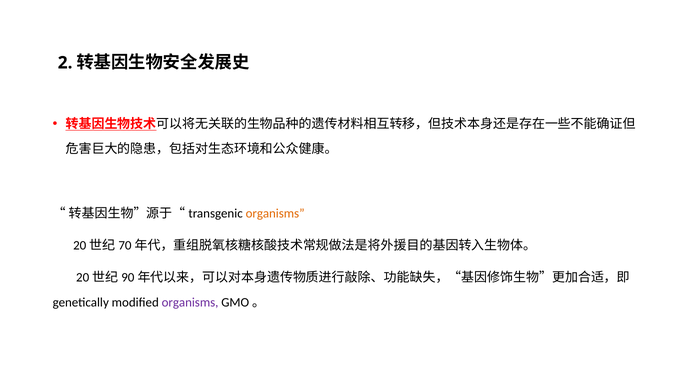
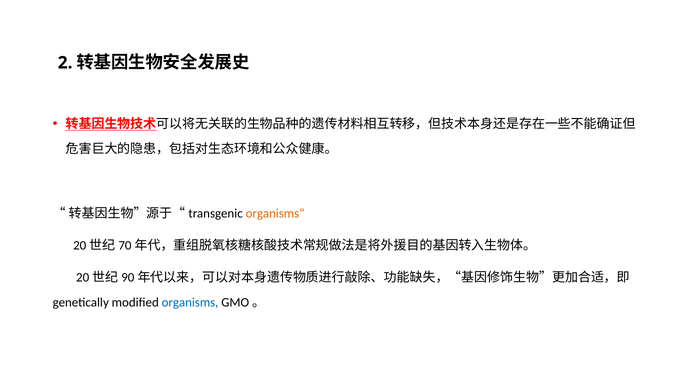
organisms at (190, 302) colour: purple -> blue
